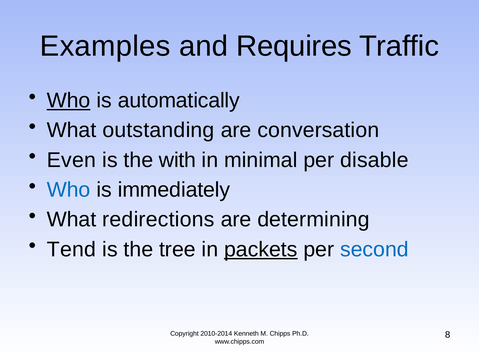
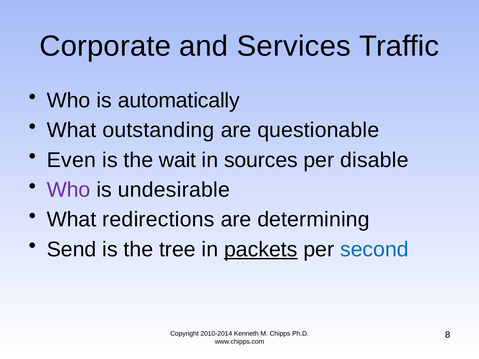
Examples: Examples -> Corporate
Requires: Requires -> Services
Who at (69, 100) underline: present -> none
conversation: conversation -> questionable
with: with -> wait
minimal: minimal -> sources
Who at (69, 190) colour: blue -> purple
immediately: immediately -> undesirable
Tend: Tend -> Send
